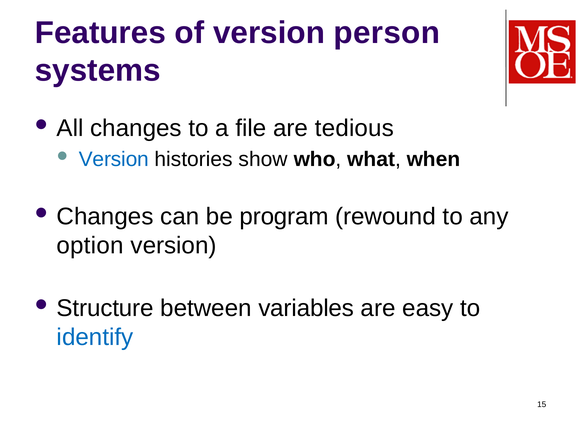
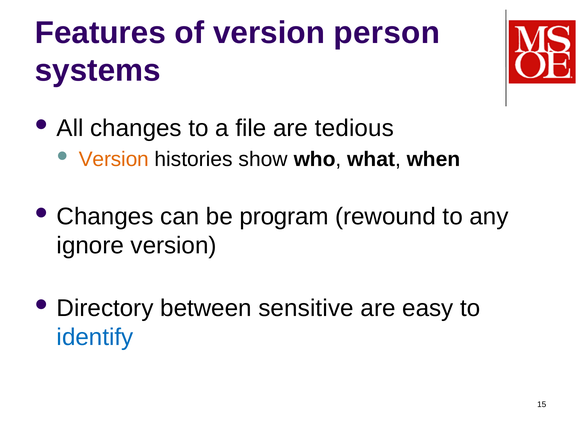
Version at (114, 159) colour: blue -> orange
option: option -> ignore
Structure: Structure -> Directory
variables: variables -> sensitive
